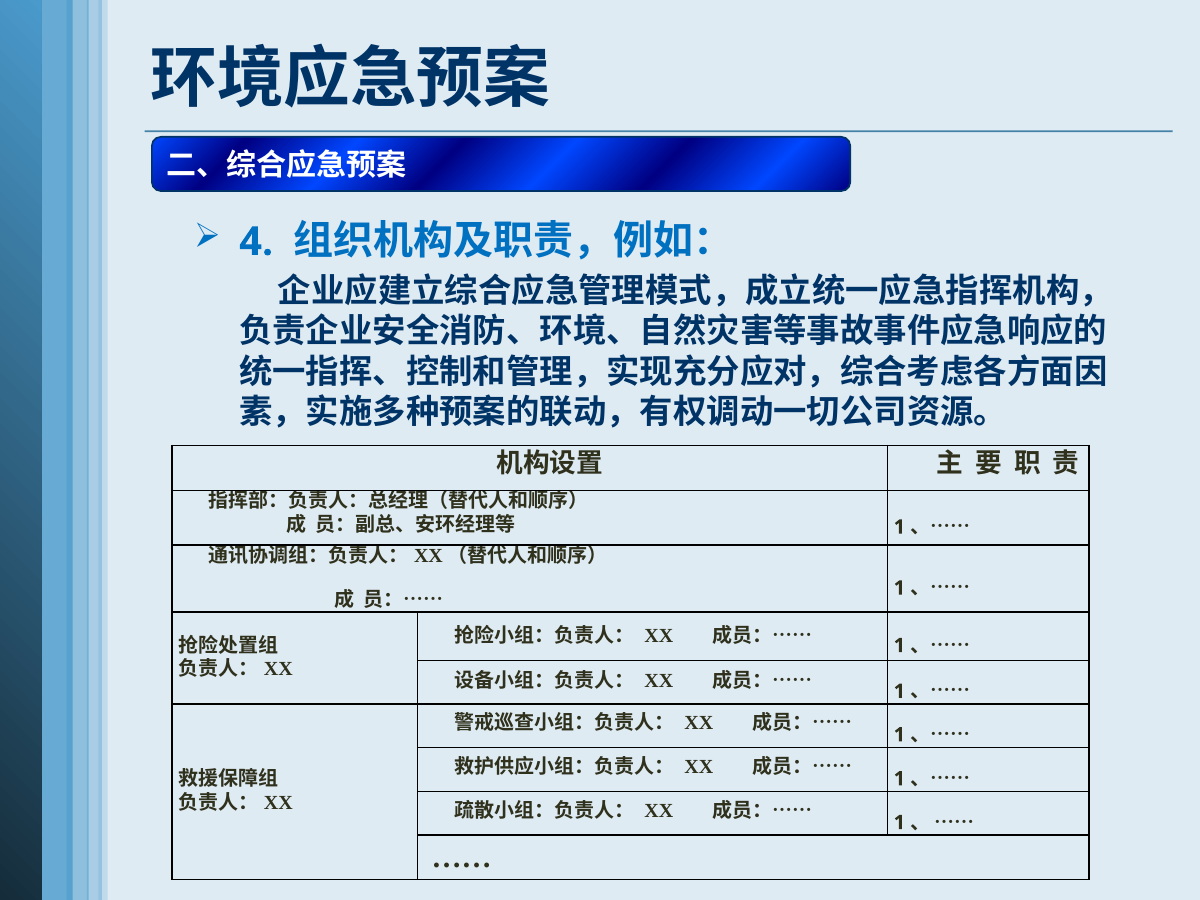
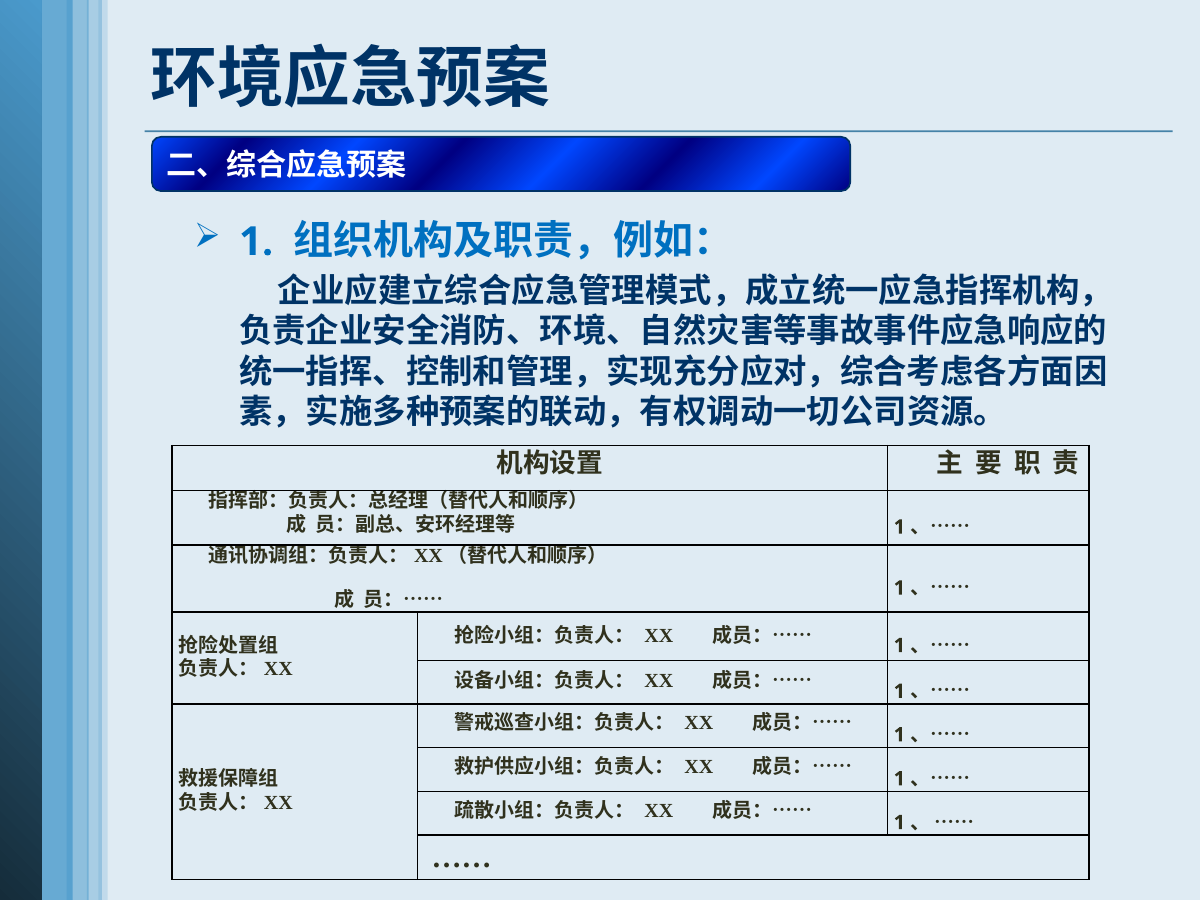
4 at (256, 242): 4 -> 1
